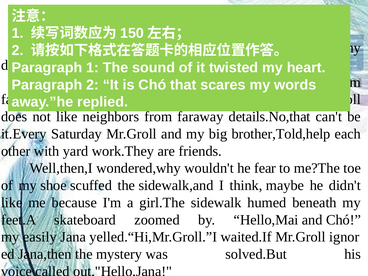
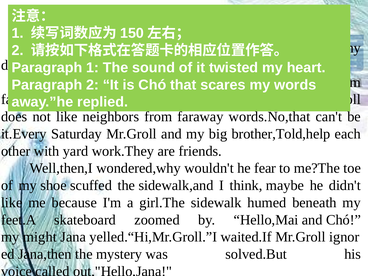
details.No,that: details.No,that -> words.No,that
easily: easily -> might
